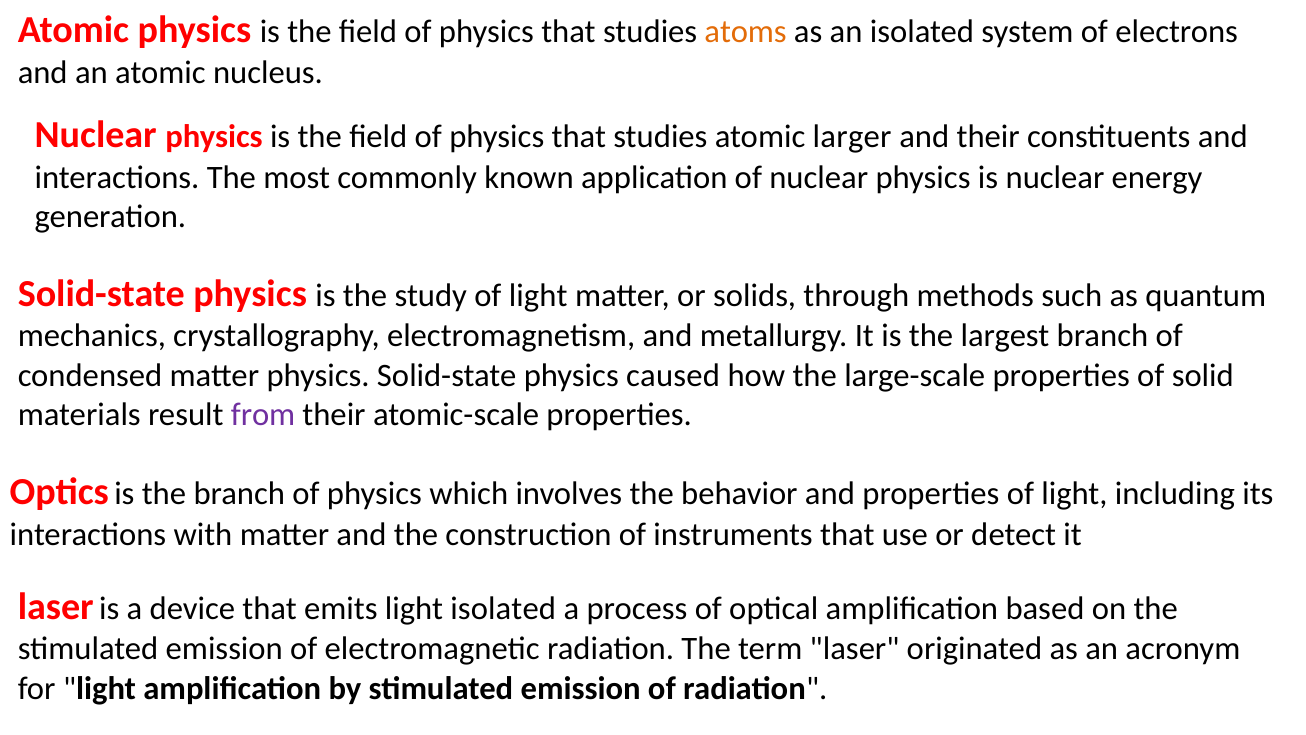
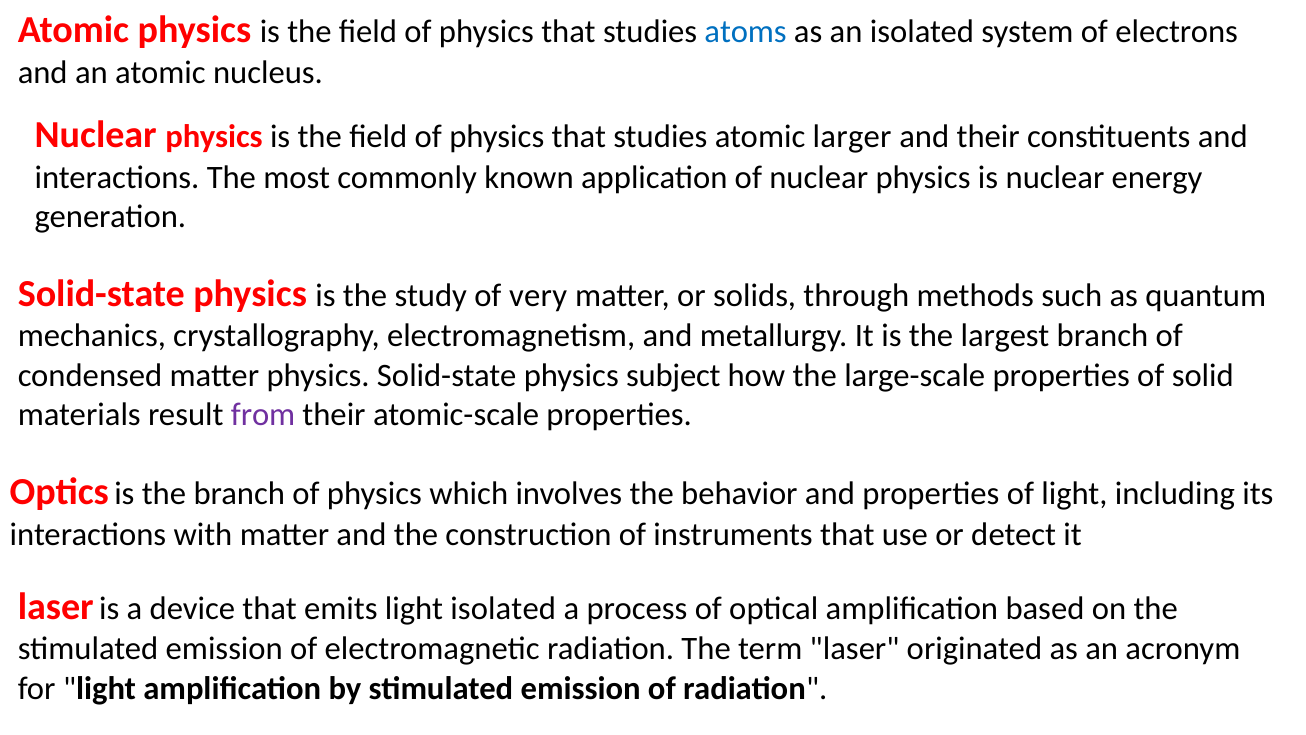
atoms colour: orange -> blue
study of light: light -> very
caused: caused -> subject
